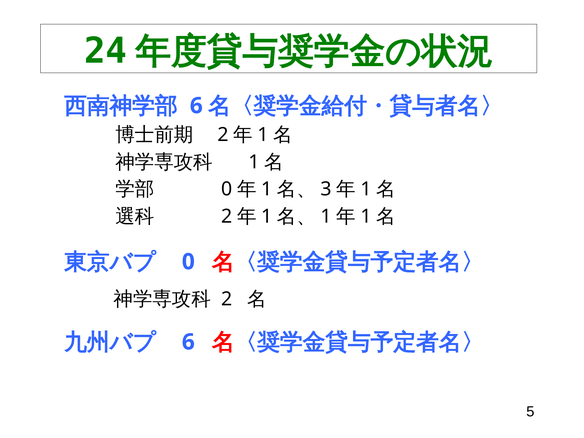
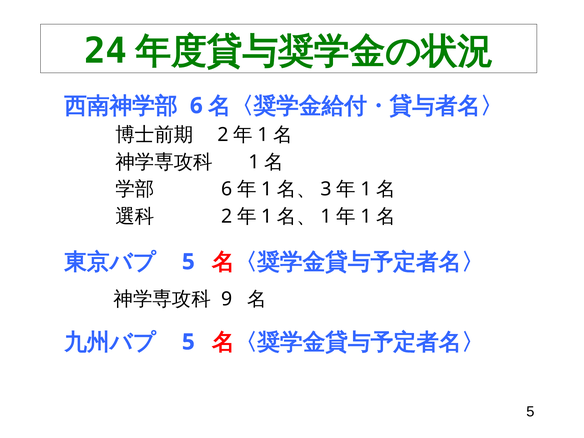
0 at (227, 189): 0 -> 6
0 at (188, 262): 0 -> 5
2 at (227, 299): 2 -> 9
6 at (188, 342): 6 -> 5
